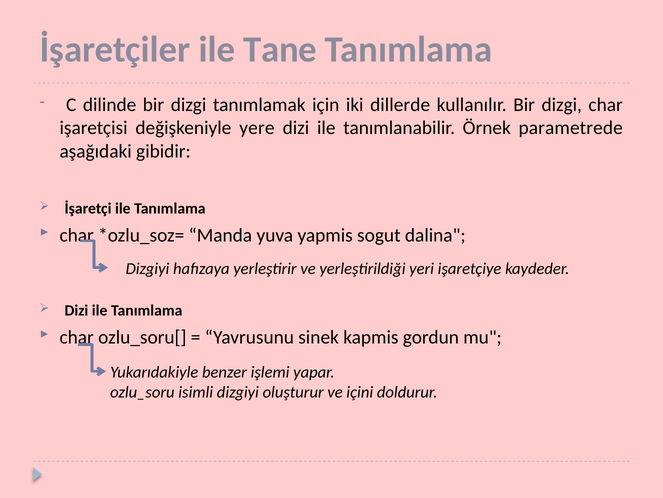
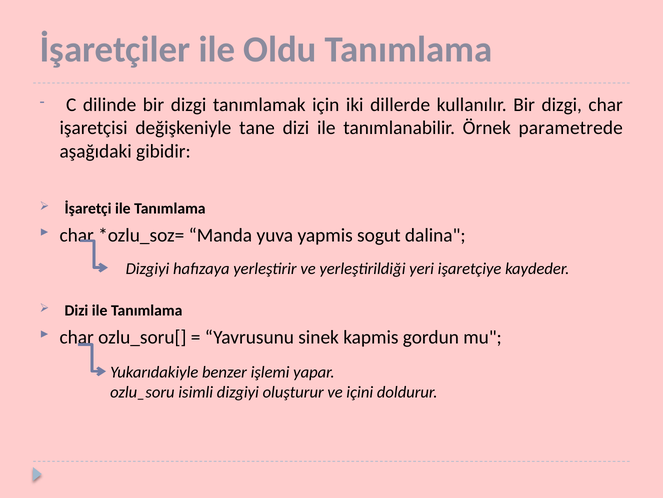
Tane: Tane -> Oldu
yere: yere -> tane
